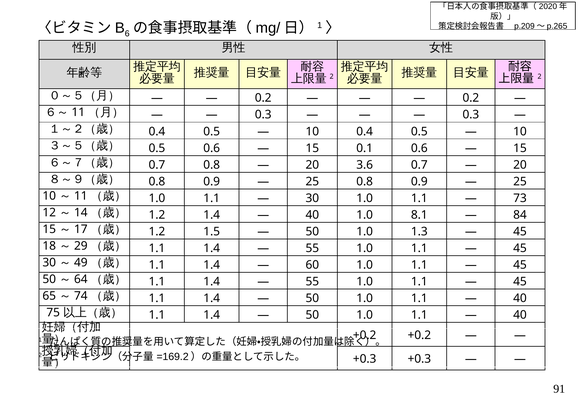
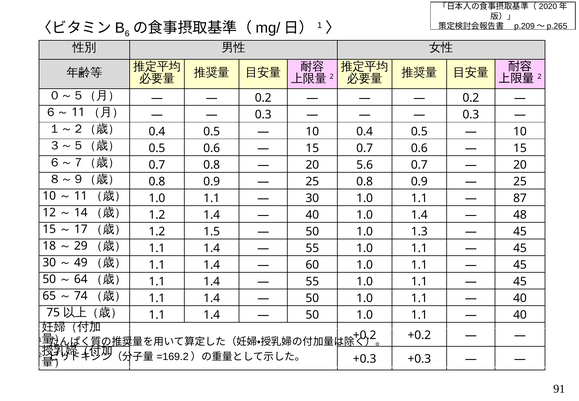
15 0.1: 0.1 -> 0.7
3.6: 3.6 -> 5.6
73: 73 -> 87
1.0 8.1: 8.1 -> 1.4
84: 84 -> 48
